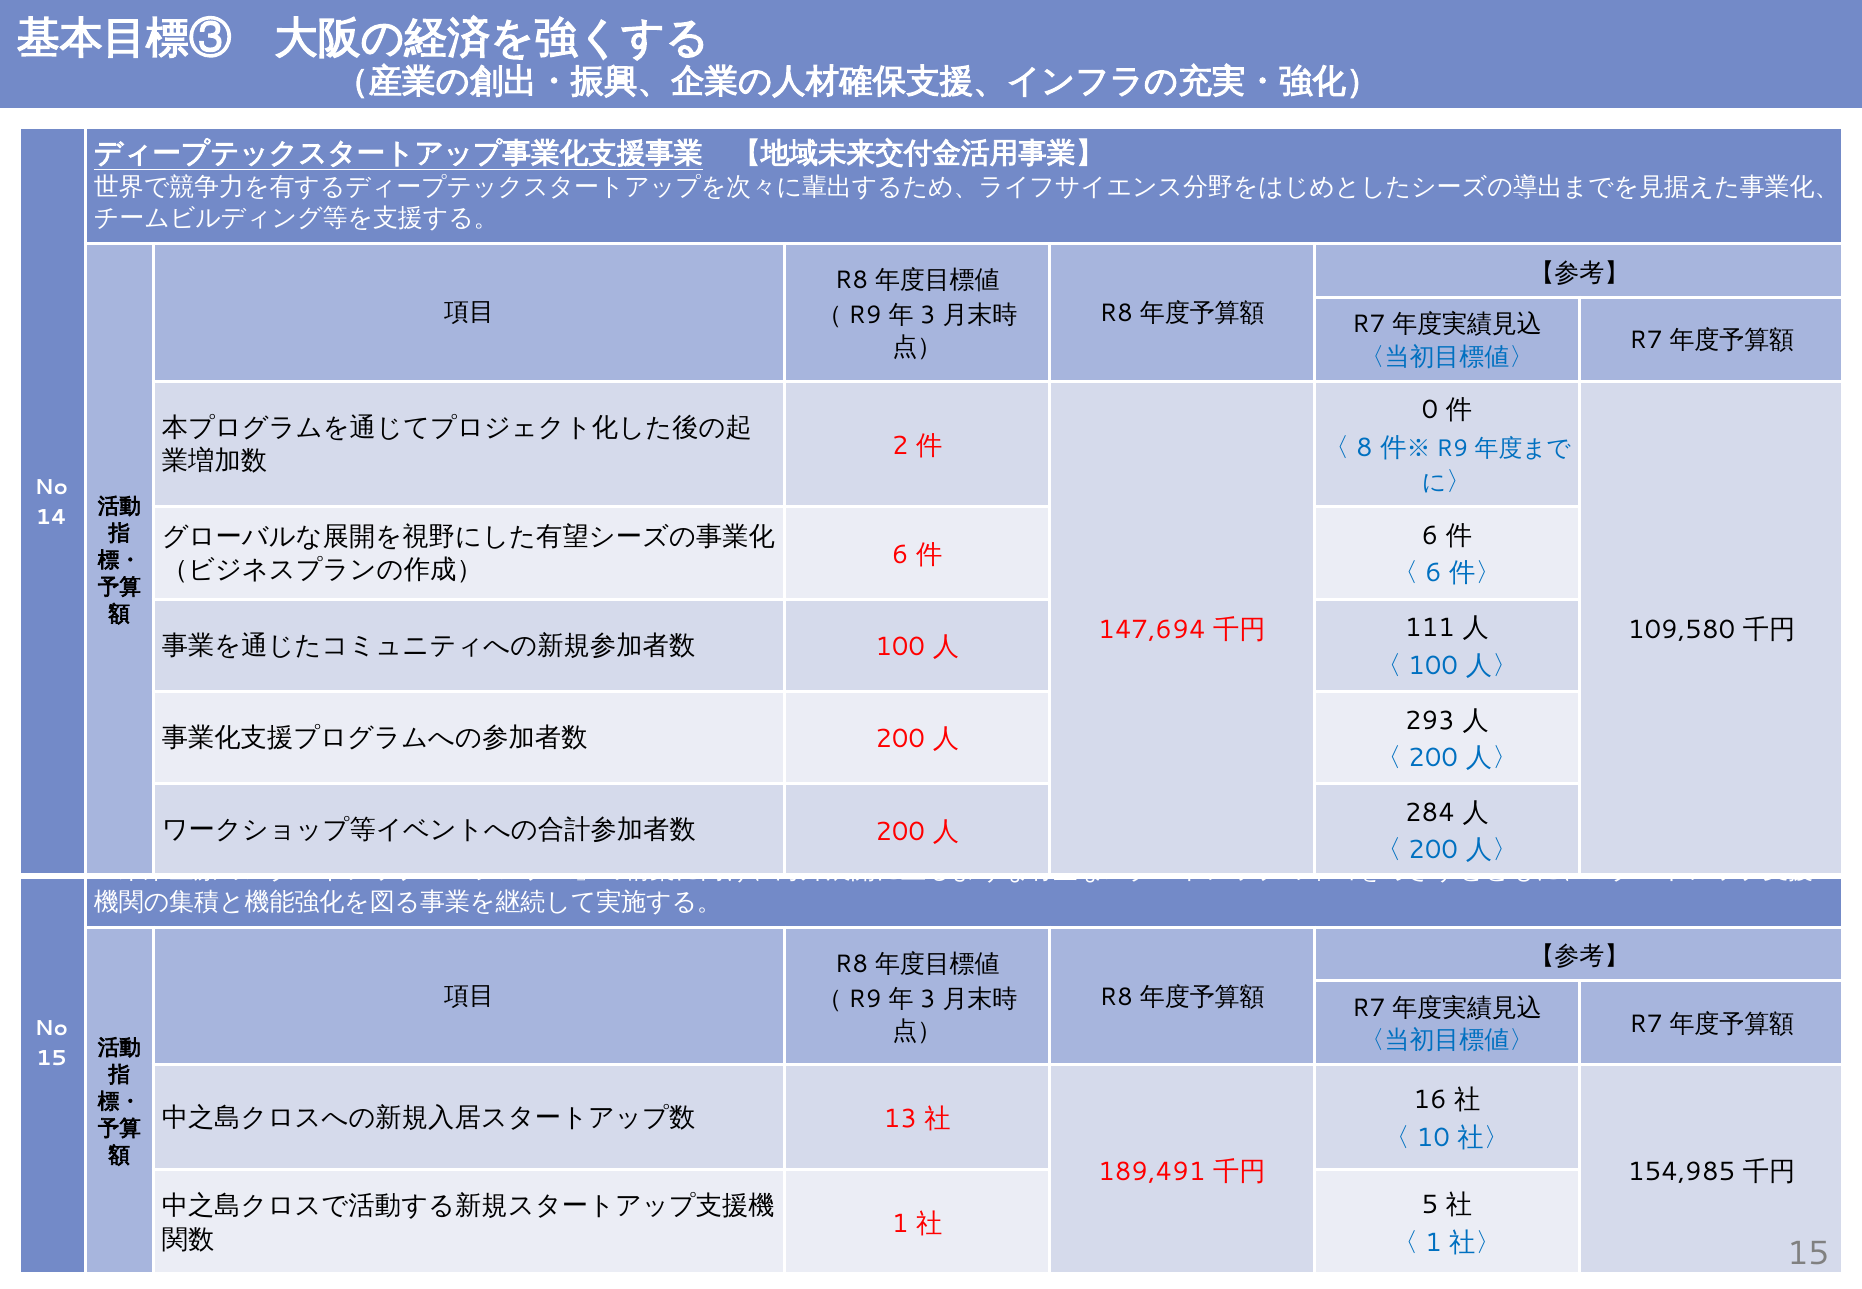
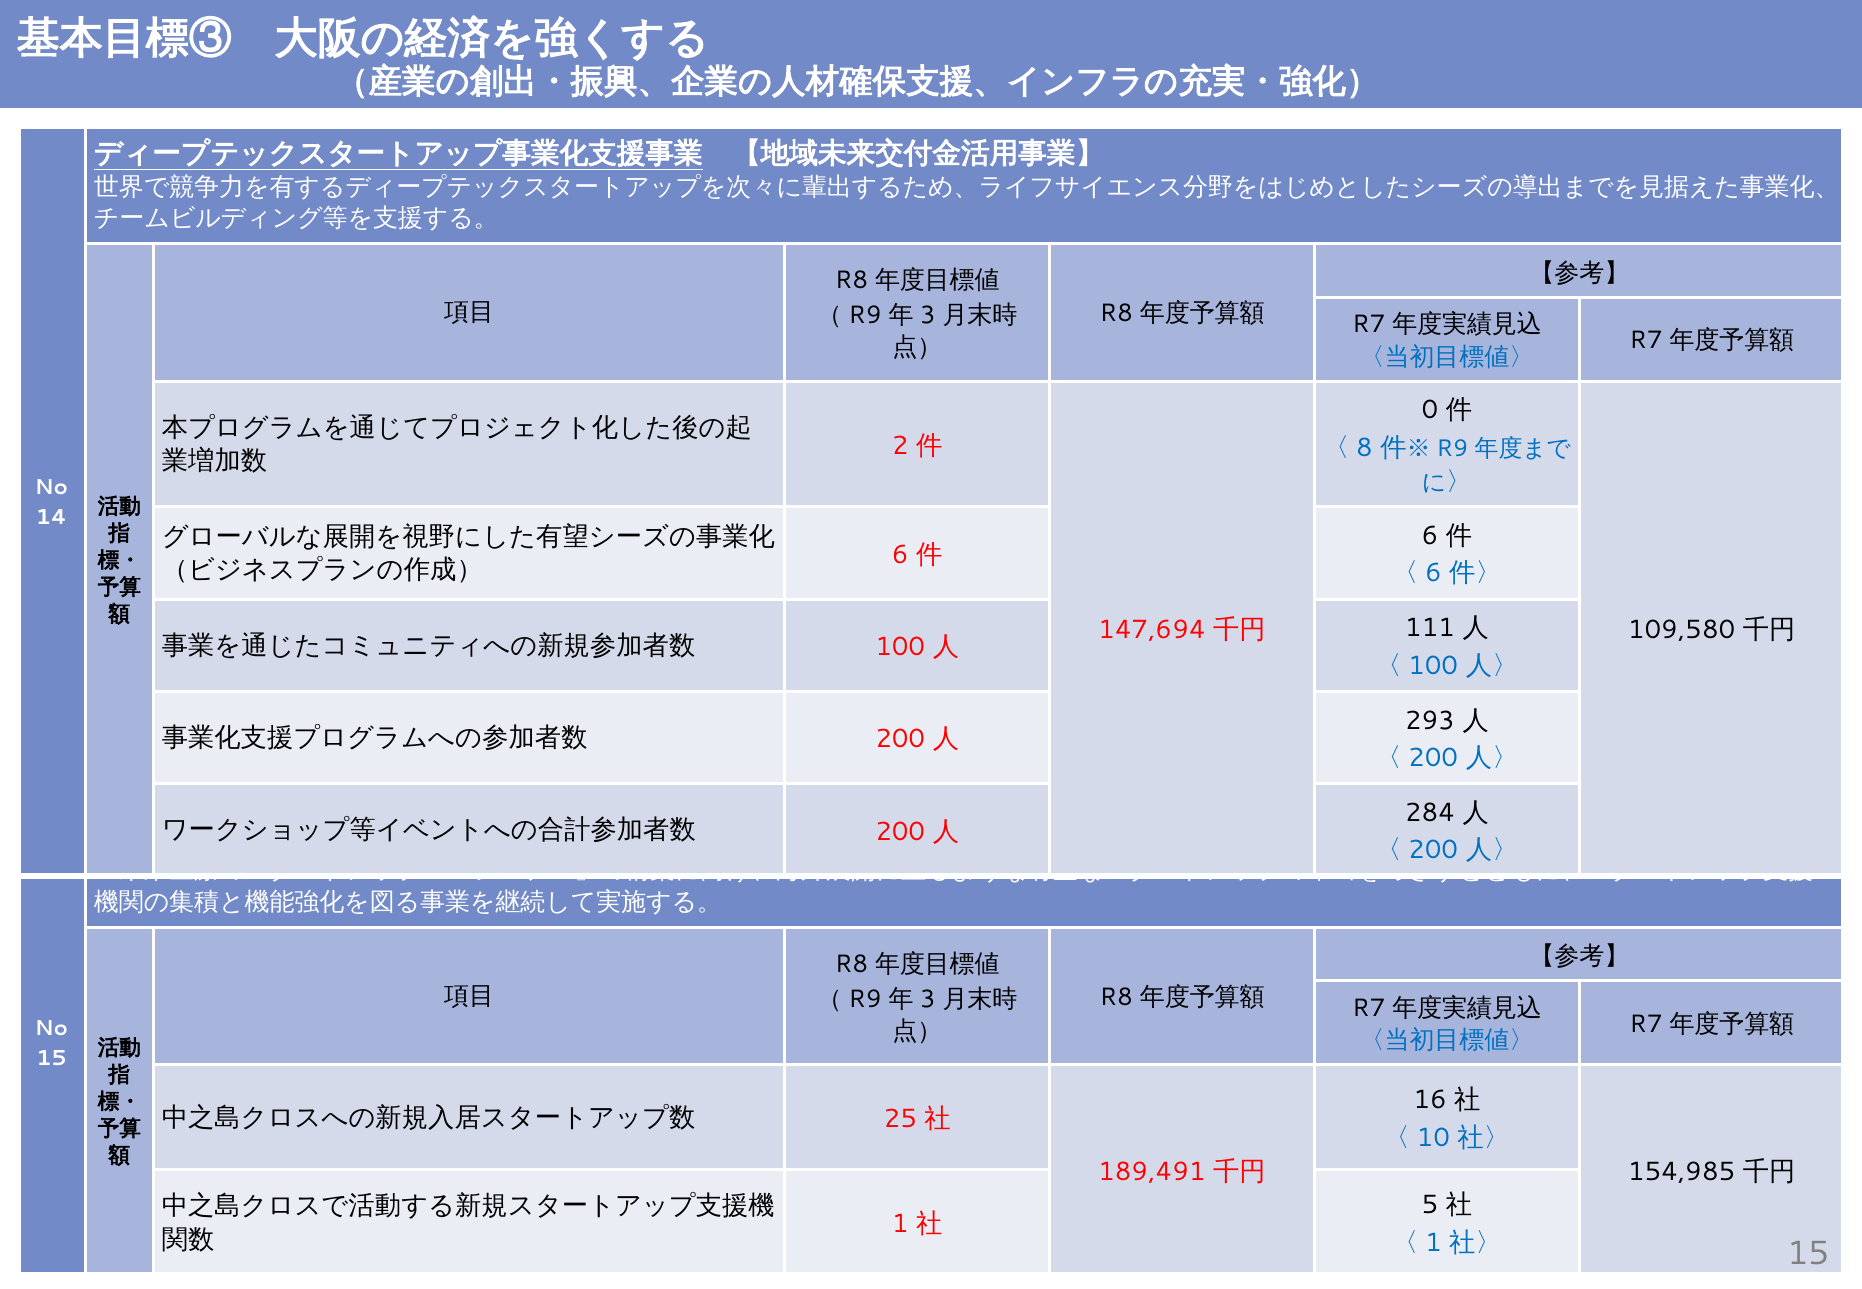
13: 13 -> 25
